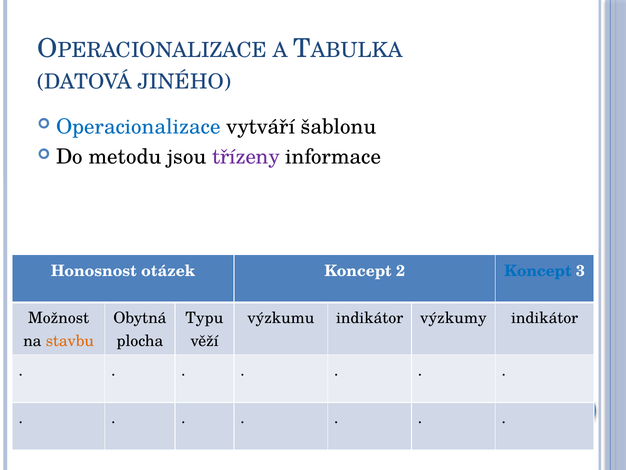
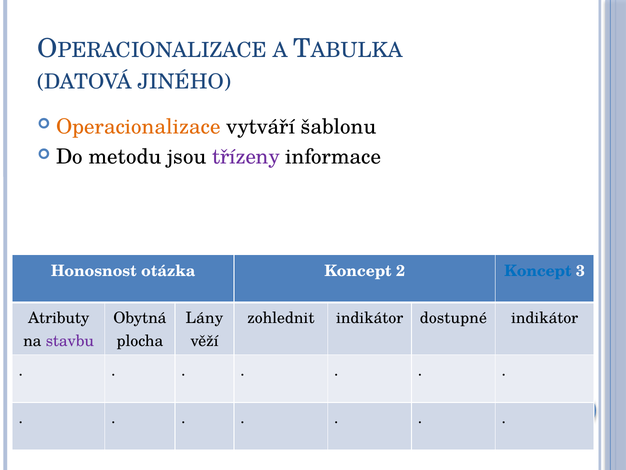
Operacionalizace colour: blue -> orange
otázek: otázek -> otázka
Možnost: Možnost -> Atributy
Typu: Typu -> Lány
výzkumu: výzkumu -> zohlednit
výzkumy: výzkumy -> dostupné
stavbu colour: orange -> purple
